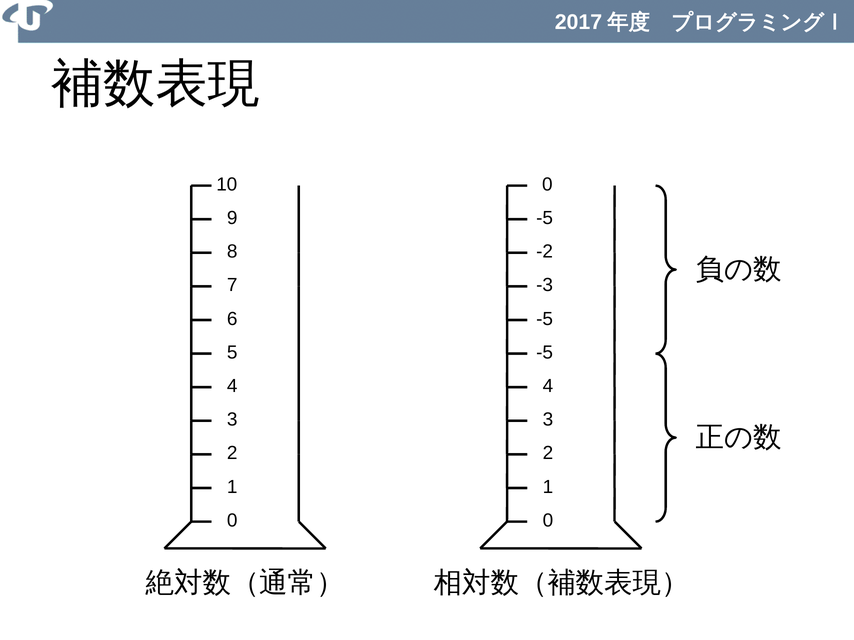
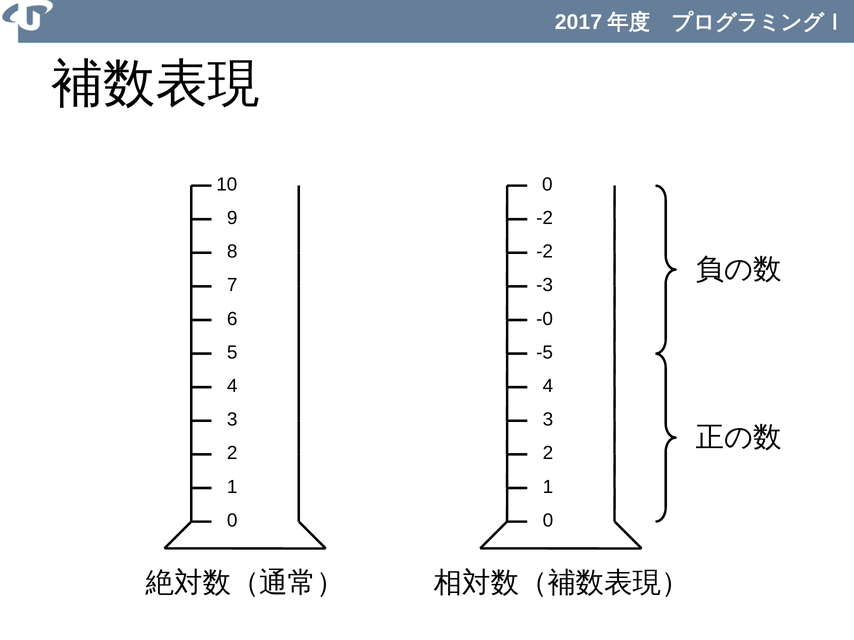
-5 at (545, 218): -5 -> -2
-5 at (545, 319): -5 -> -0
